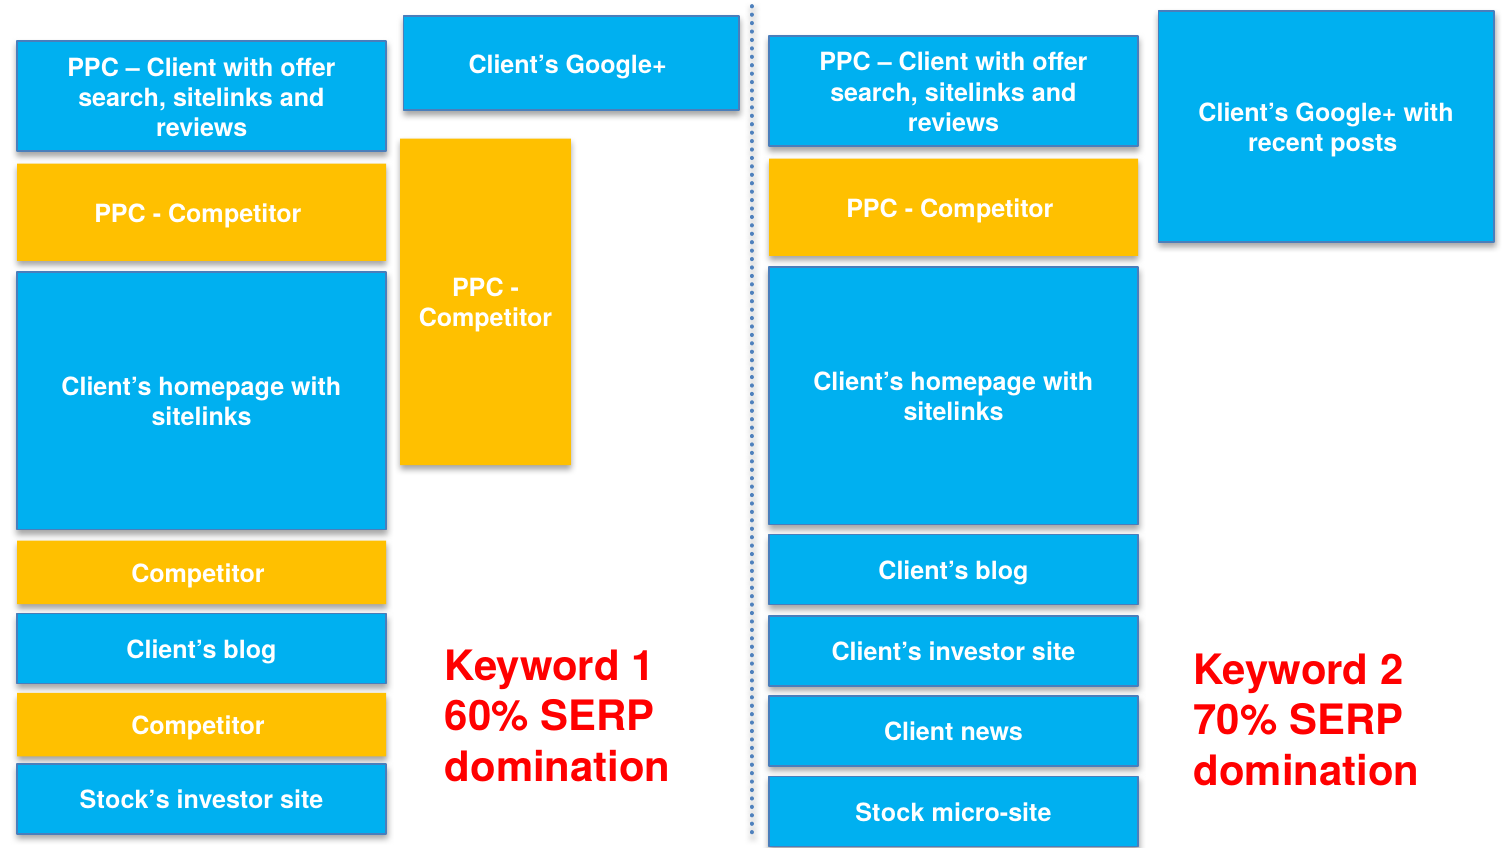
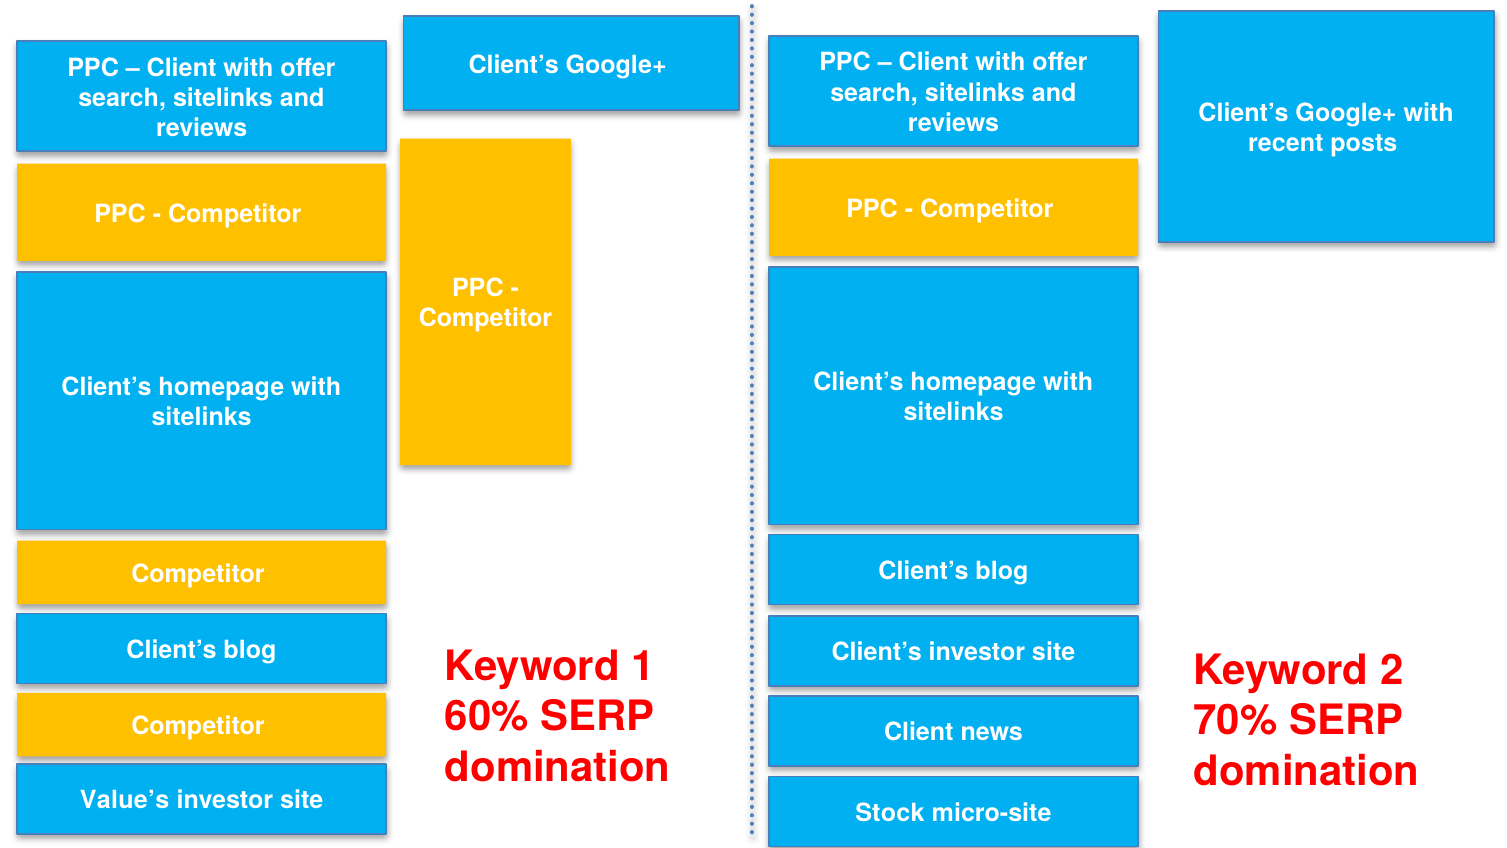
Stock’s: Stock’s -> Value’s
